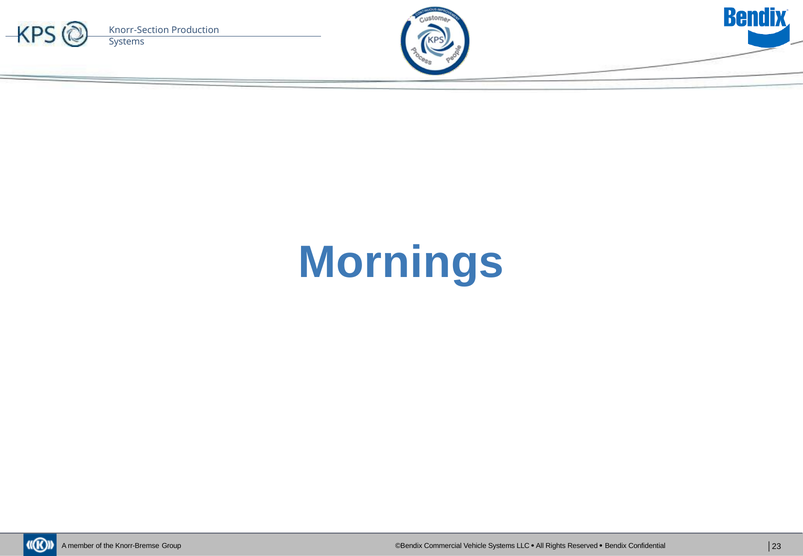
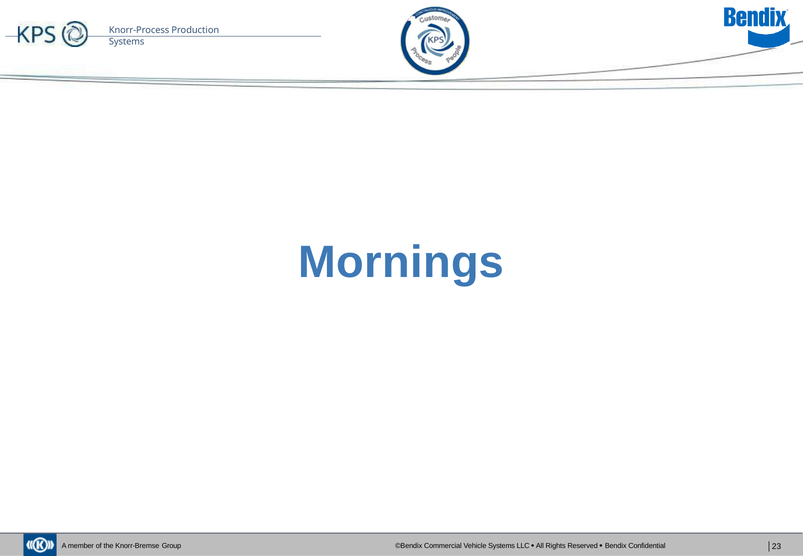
Knorr-Section: Knorr-Section -> Knorr-Process
